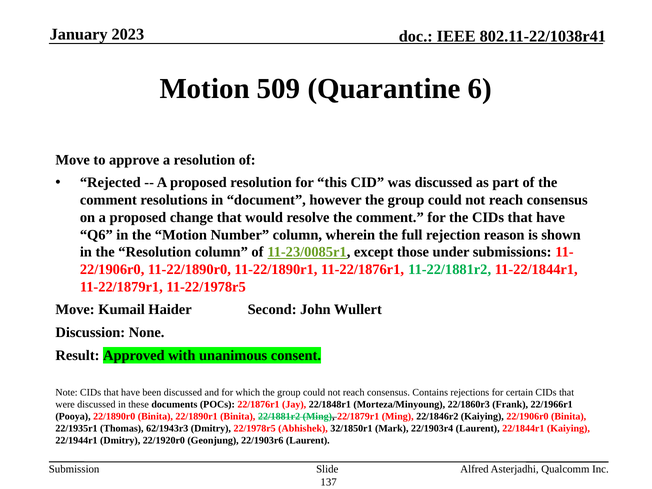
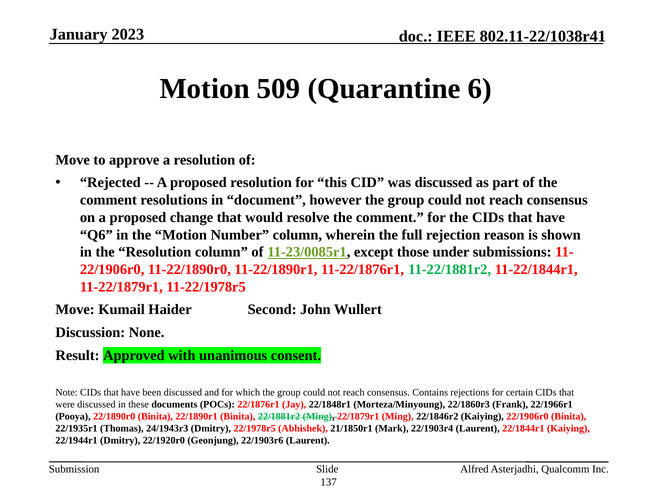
62/1943r3: 62/1943r3 -> 24/1943r3
32/1850r1: 32/1850r1 -> 21/1850r1
